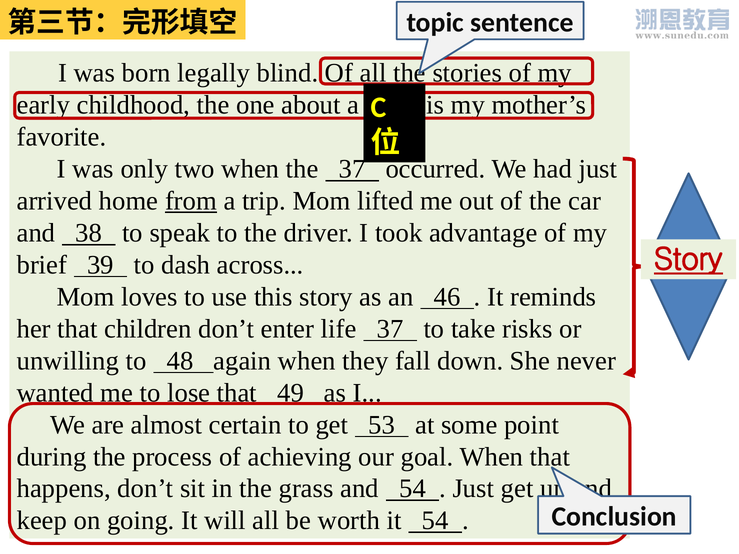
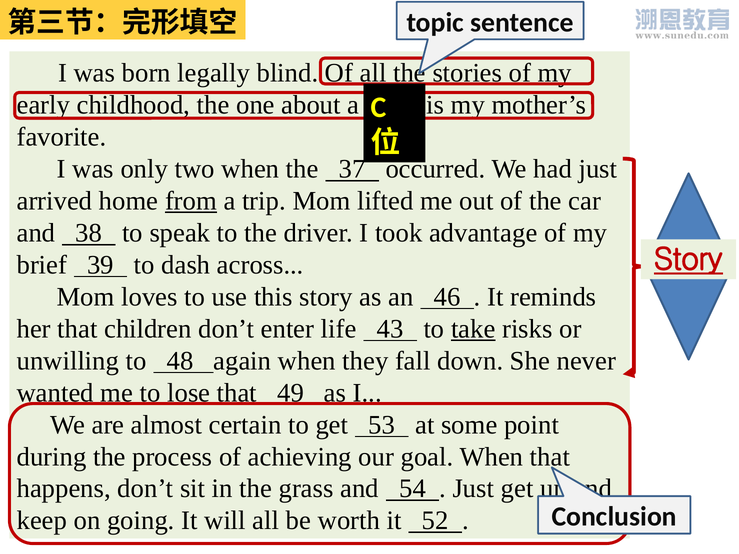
life 37: 37 -> 43
take underline: none -> present
it 54: 54 -> 52
